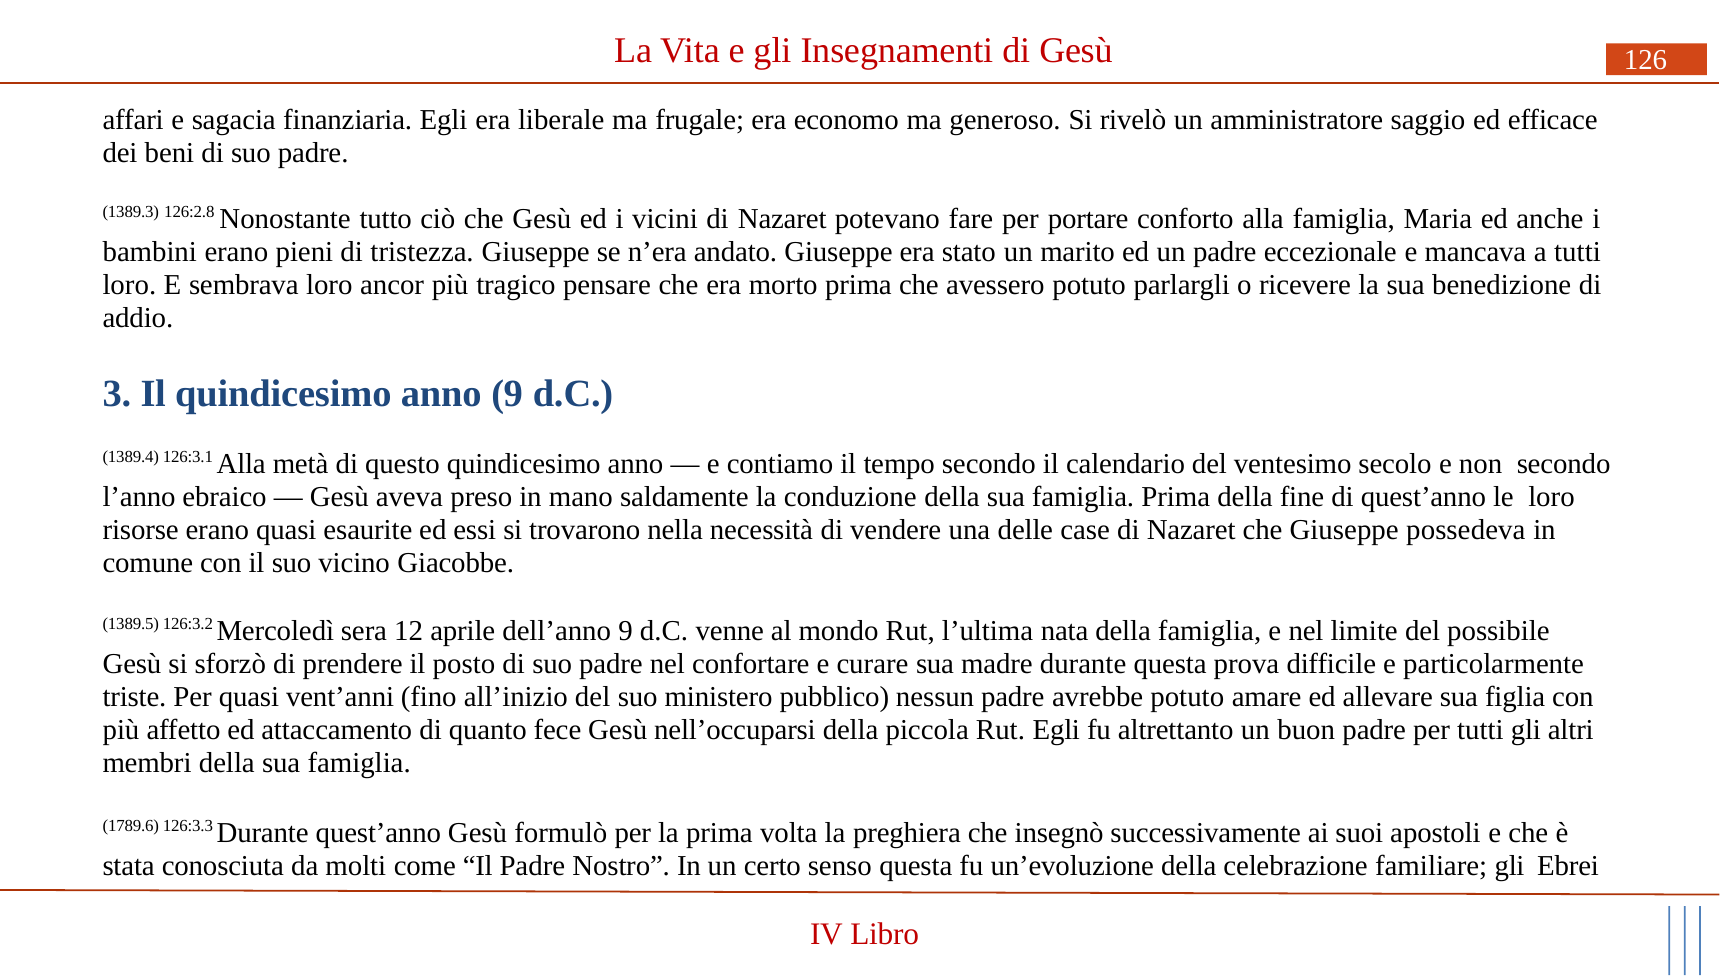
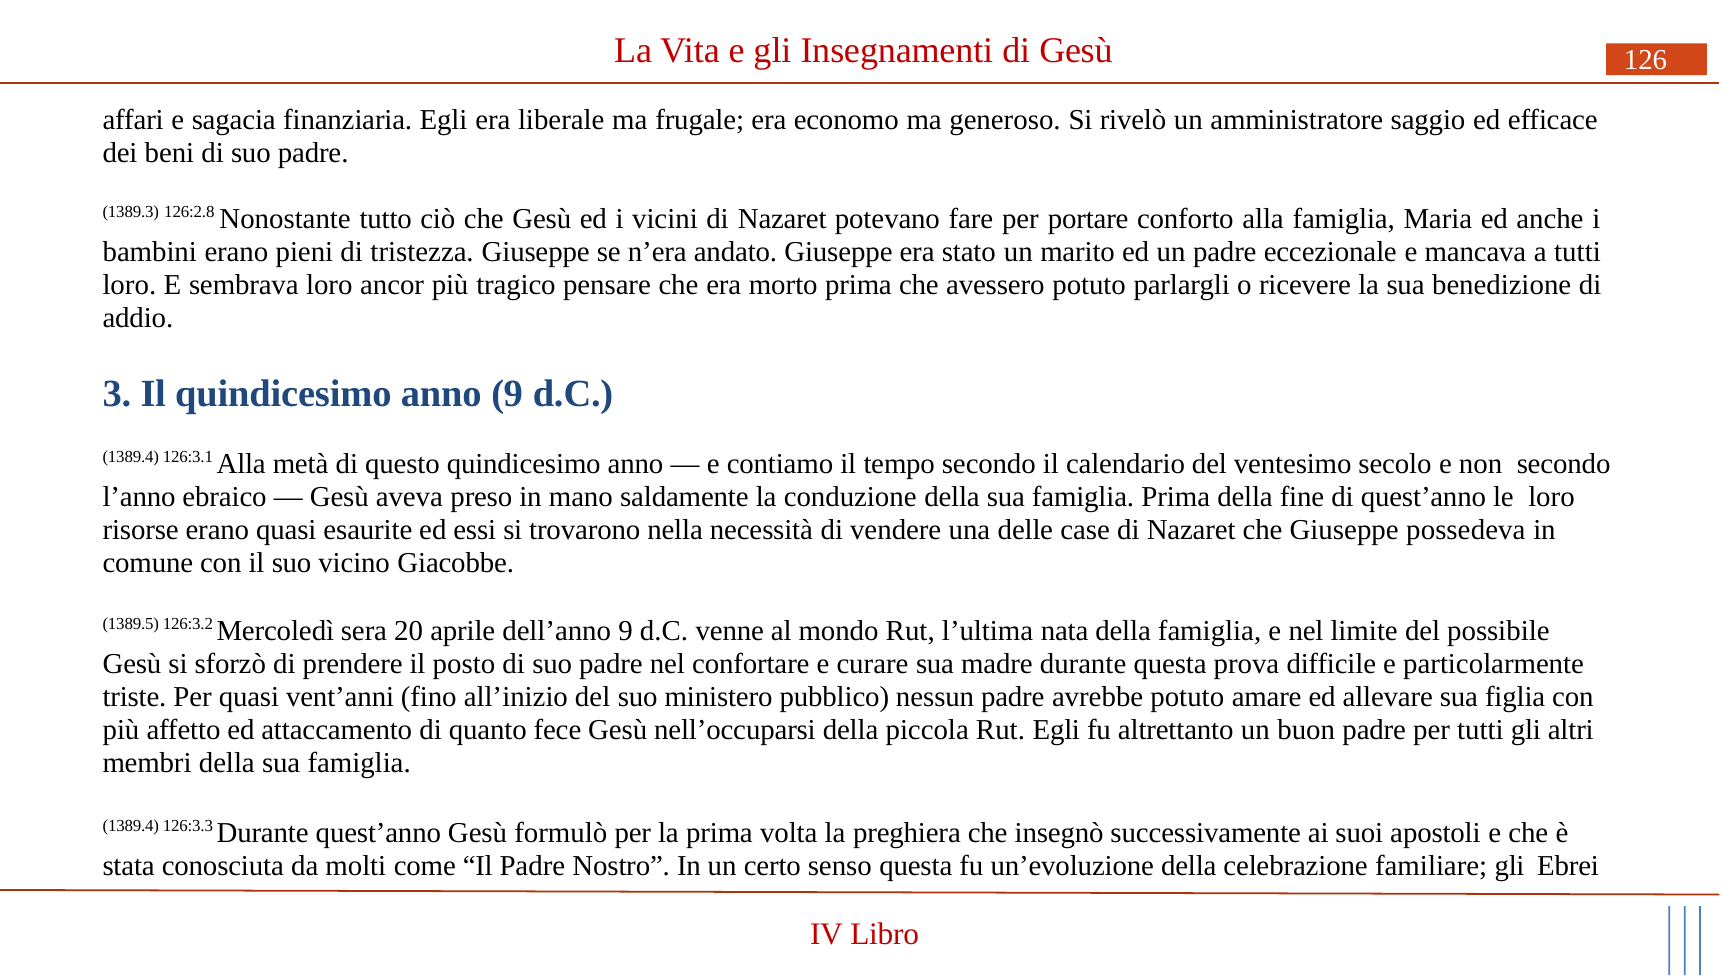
12: 12 -> 20
1789.6 at (131, 826): 1789.6 -> 1389.4
